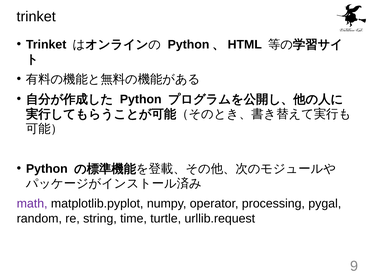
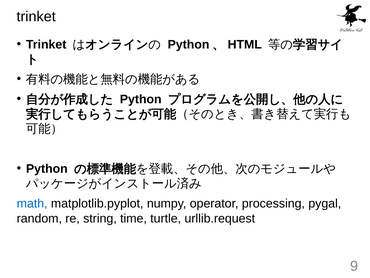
math colour: purple -> blue
